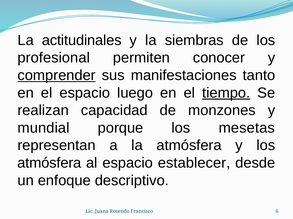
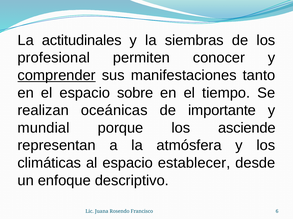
luego: luego -> sobre
tiempo underline: present -> none
capacidad: capacidad -> oceánicas
monzones: monzones -> importante
mesetas: mesetas -> asciende
atmósfera at (49, 163): atmósfera -> climáticas
